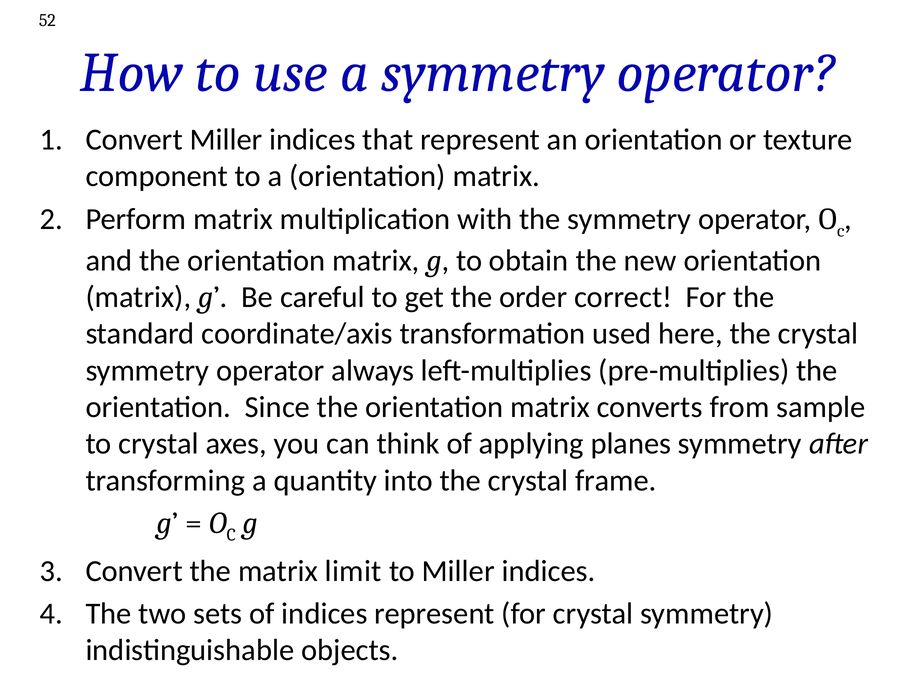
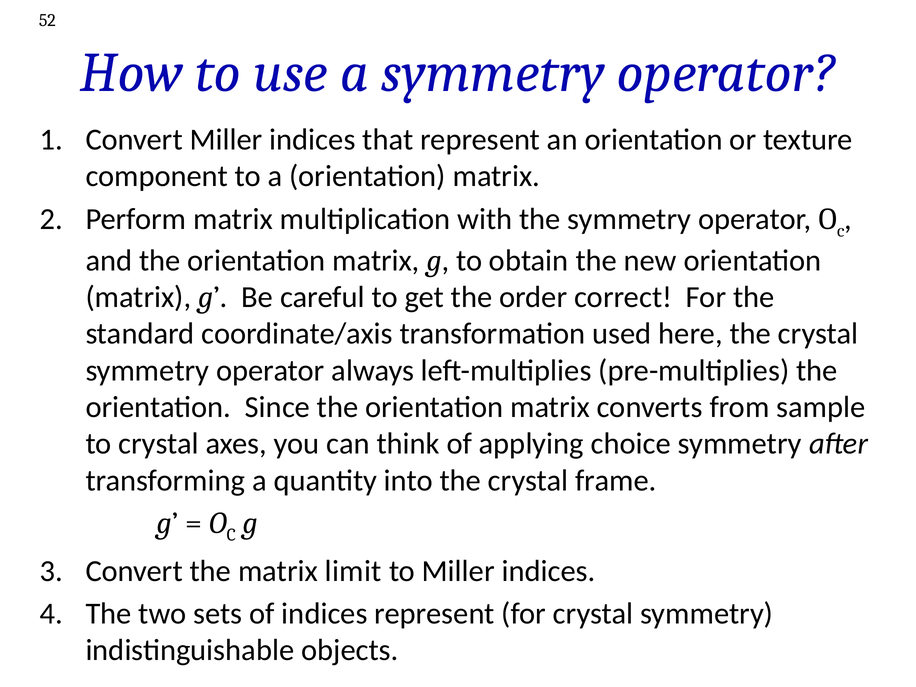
planes: planes -> choice
